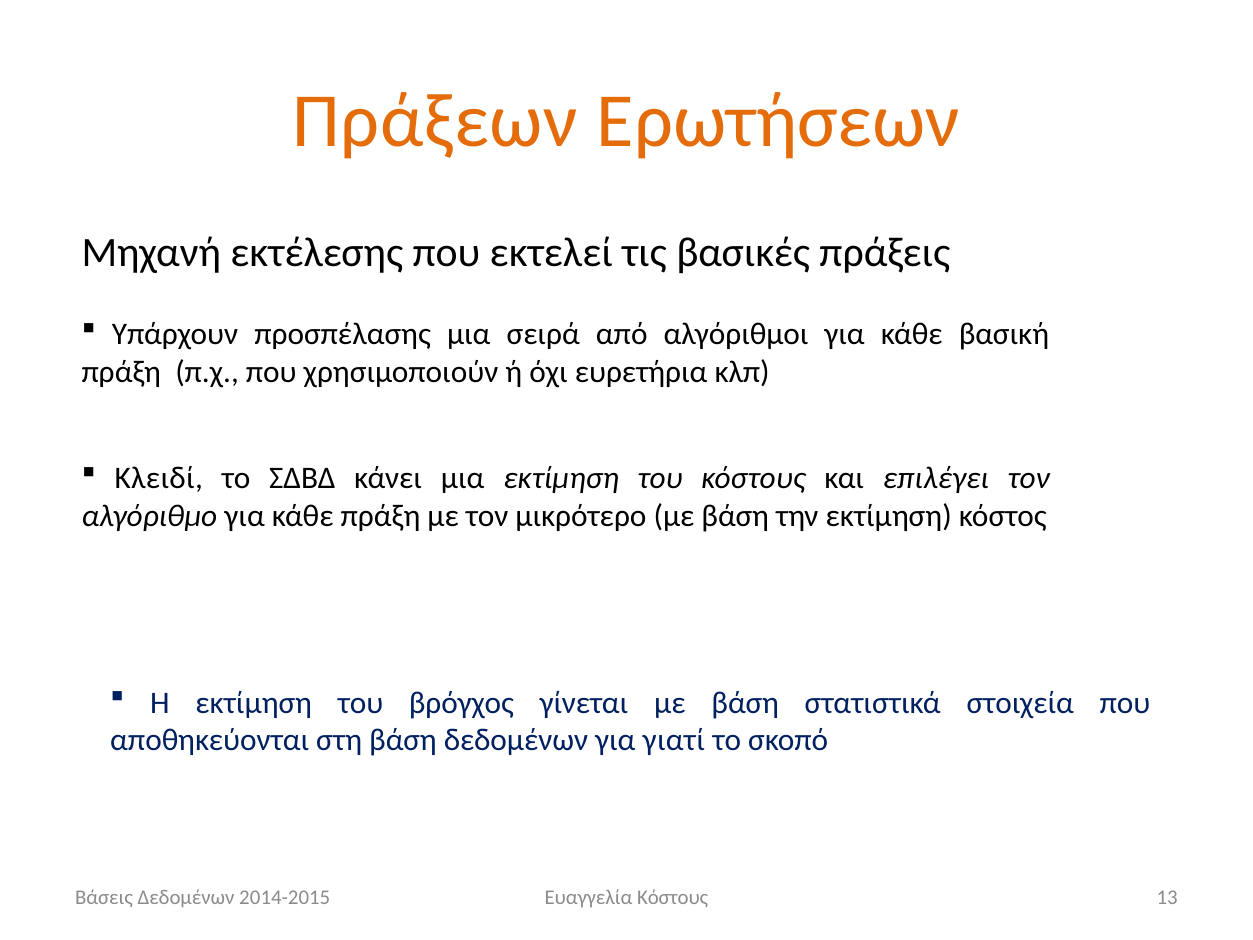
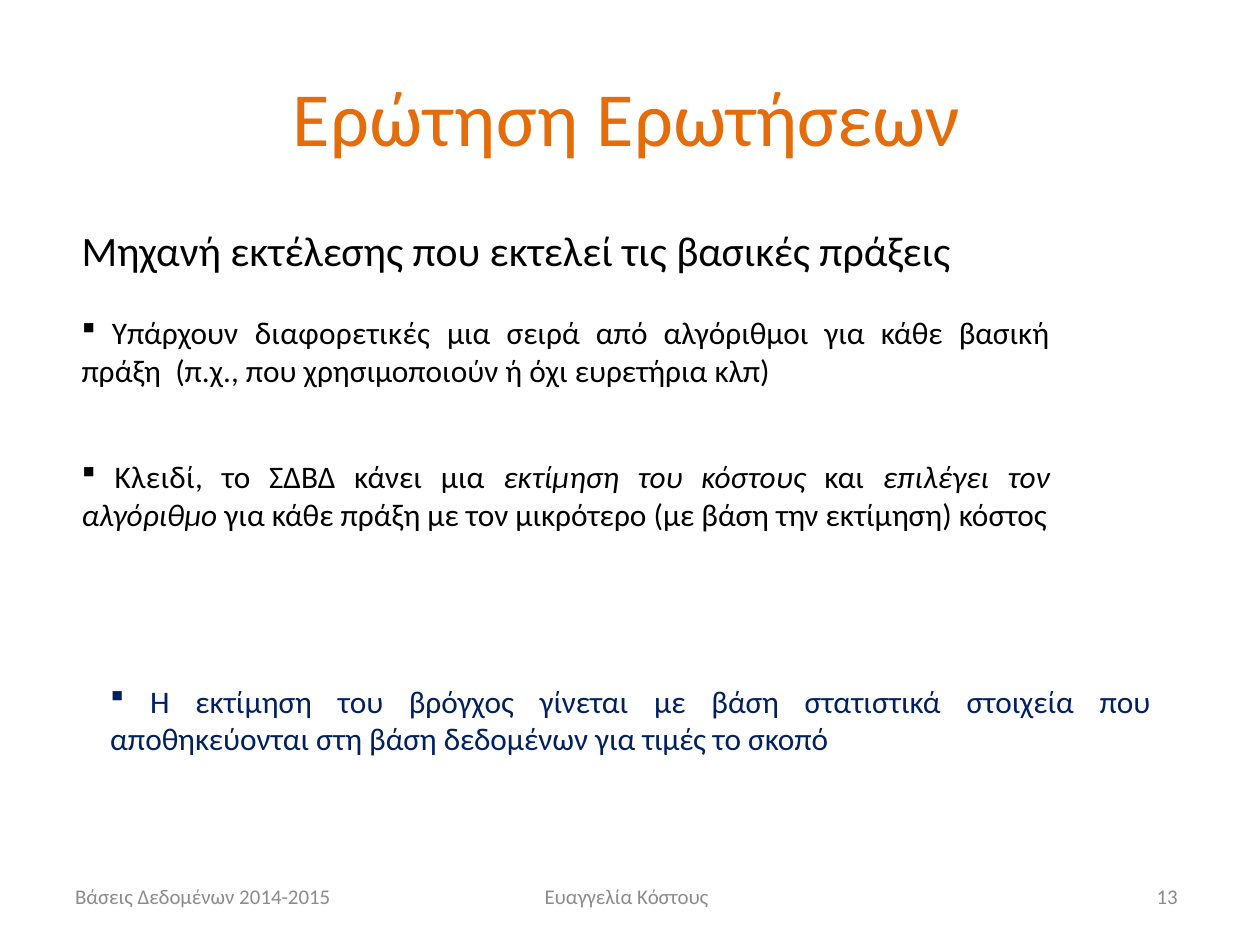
Πράξεων: Πράξεων -> Ερώτηση
προσπέλασης: προσπέλασης -> διαφορετικές
γιατί: γιατί -> τιμές
